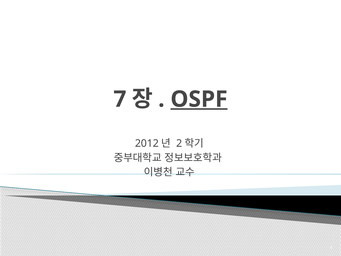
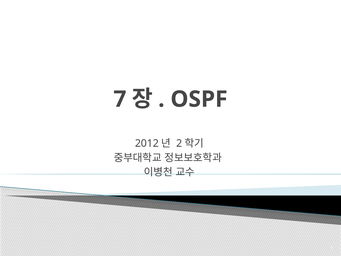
OSPF underline: present -> none
